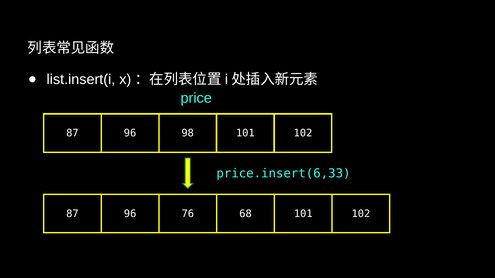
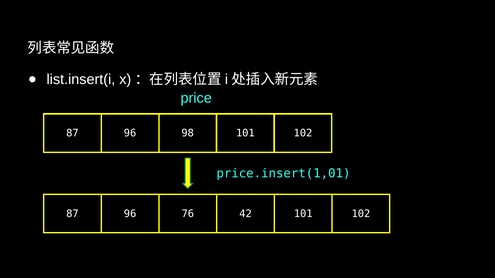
price.insert(6,33: price.insert(6,33 -> price.insert(1,01
68: 68 -> 42
